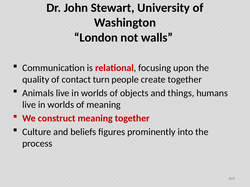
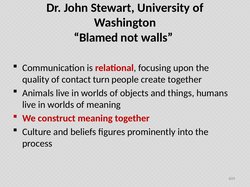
London: London -> Blamed
